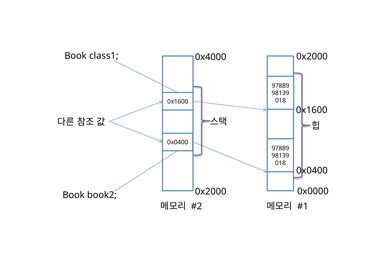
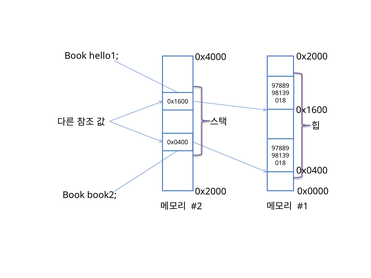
class1: class1 -> hello1
